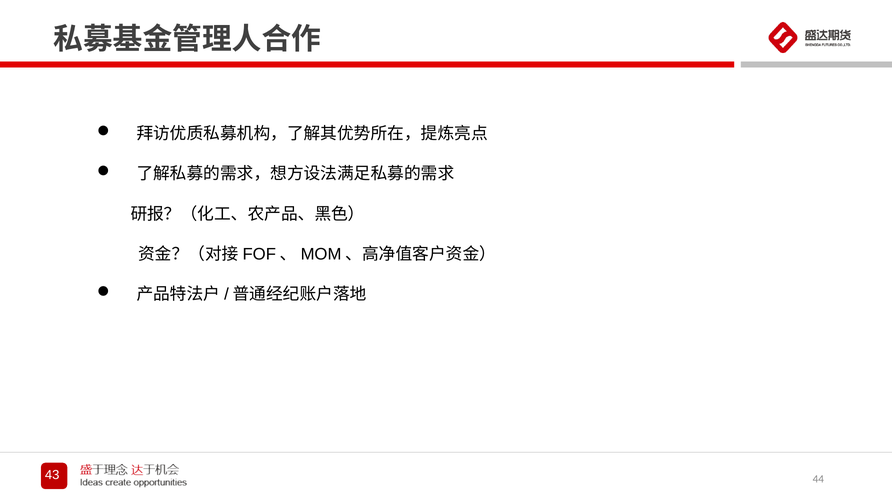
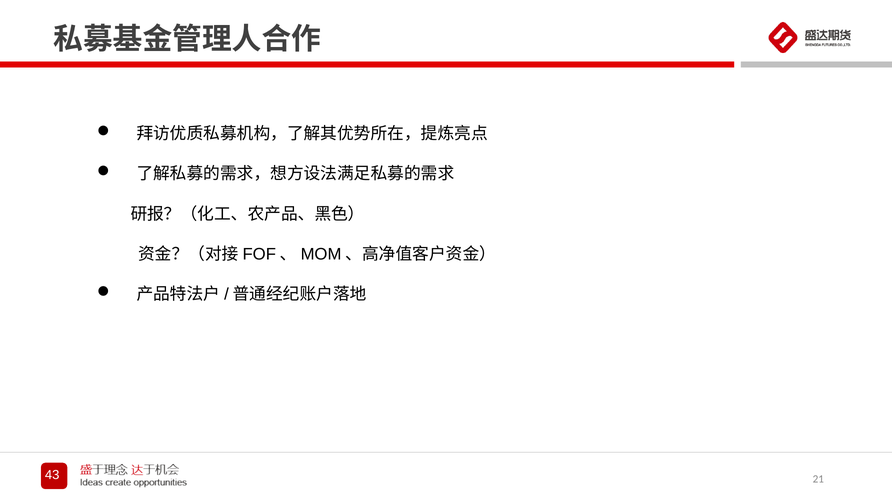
44: 44 -> 21
